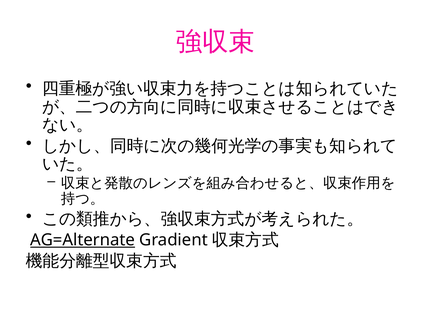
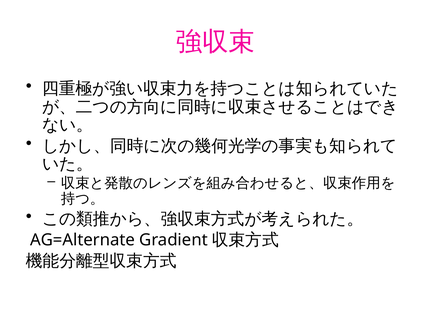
AG=Alternate underline: present -> none
